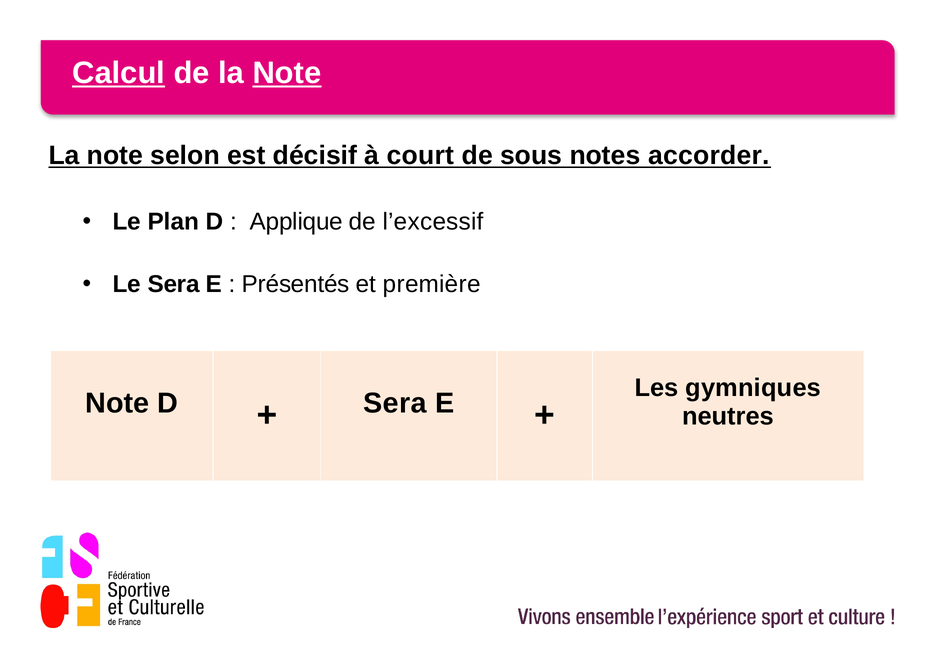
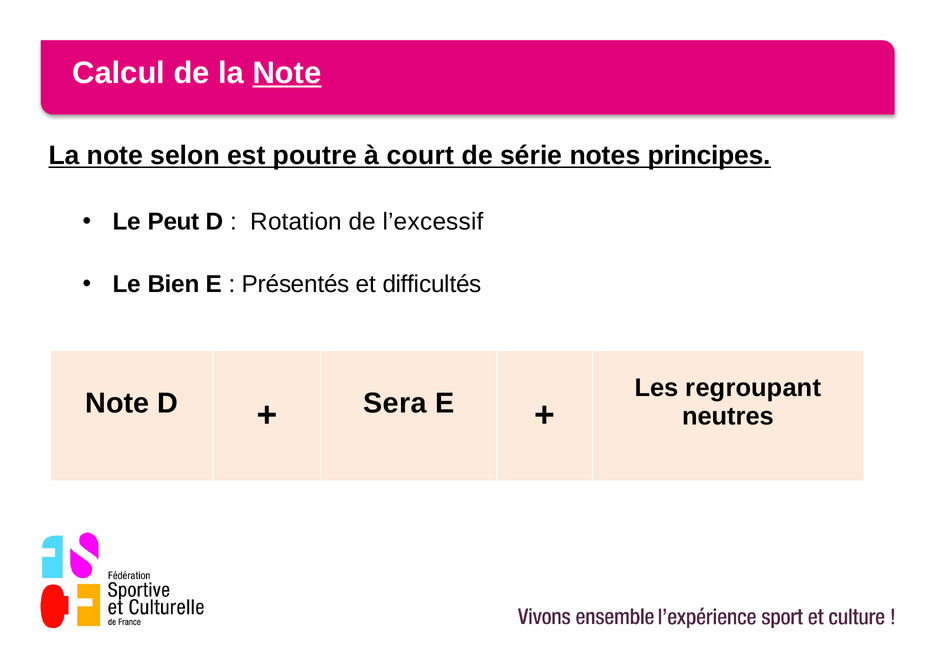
Calcul underline: present -> none
décisif: décisif -> poutre
sous: sous -> série
accorder: accorder -> principes
Plan: Plan -> Peut
Applique: Applique -> Rotation
Le Sera: Sera -> Bien
première: première -> difficultés
gymniques: gymniques -> regroupant
